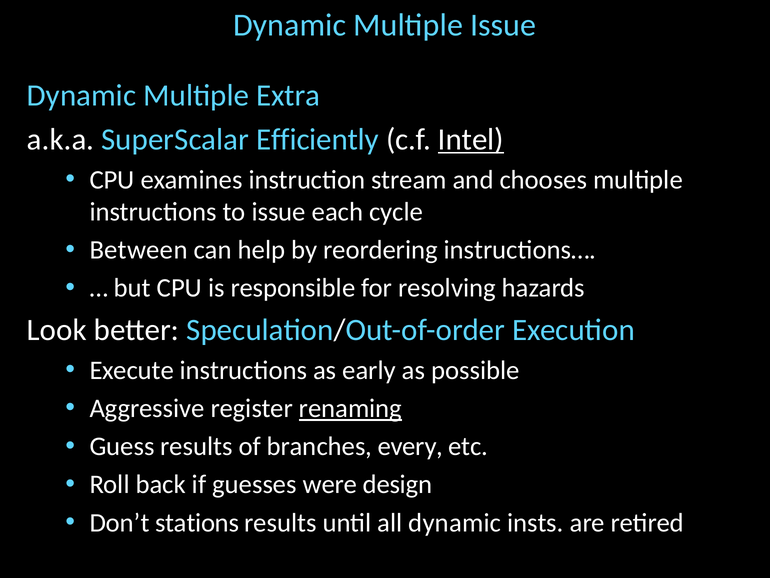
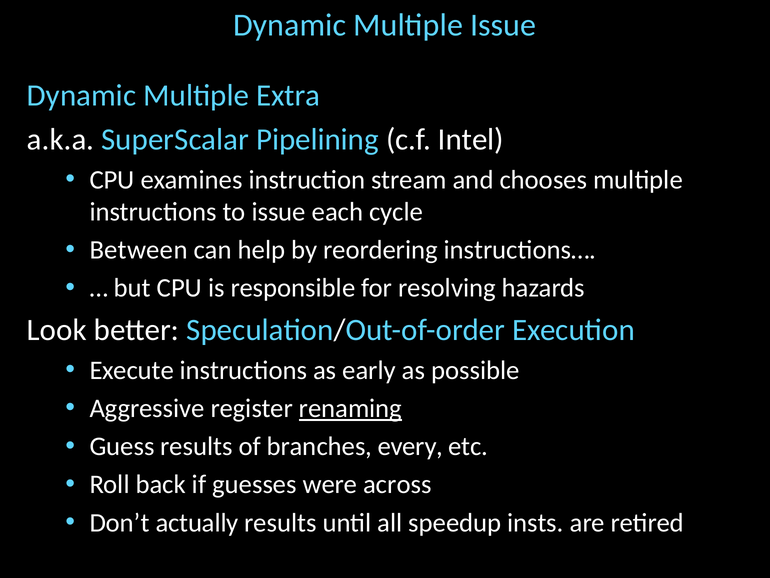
Efficiently: Efficiently -> Pipelining
Intel underline: present -> none
design: design -> across
stations: stations -> actually
all dynamic: dynamic -> speedup
